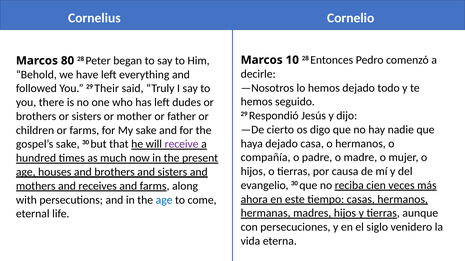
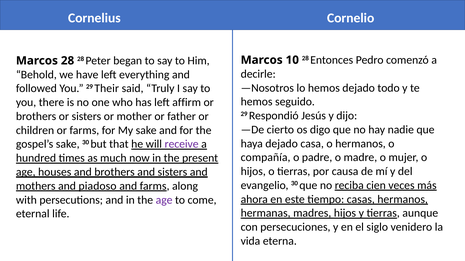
Marcos 80: 80 -> 28
dudes: dudes -> affirm
receives: receives -> piadoso
age at (164, 200) colour: blue -> purple
